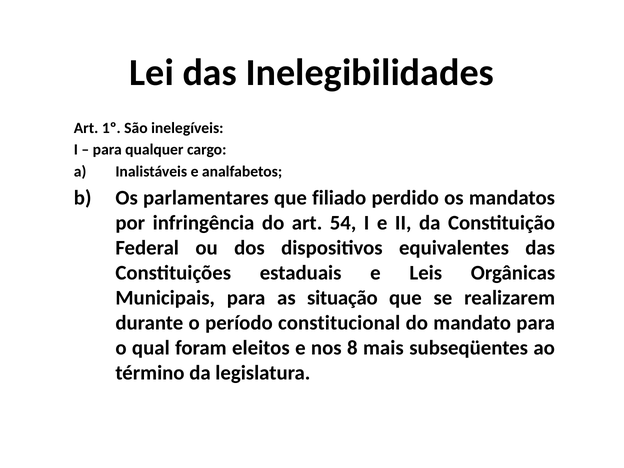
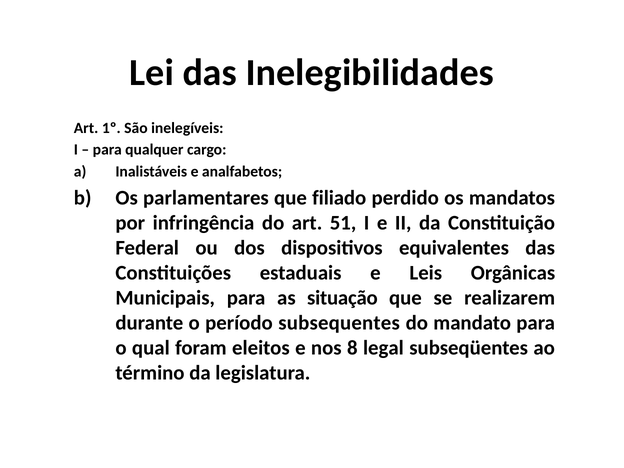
54: 54 -> 51
constitucional: constitucional -> subsequentes
mais: mais -> legal
